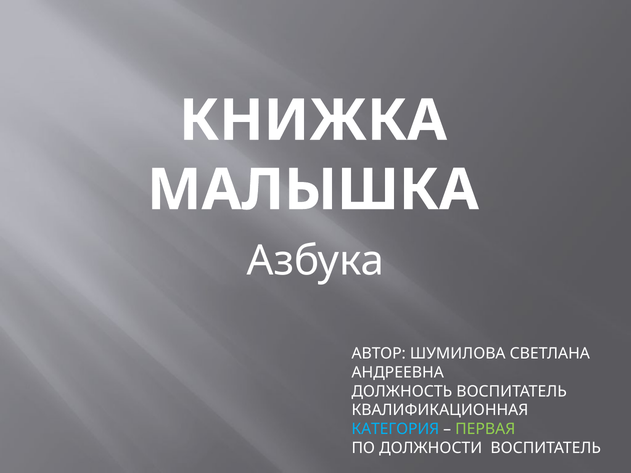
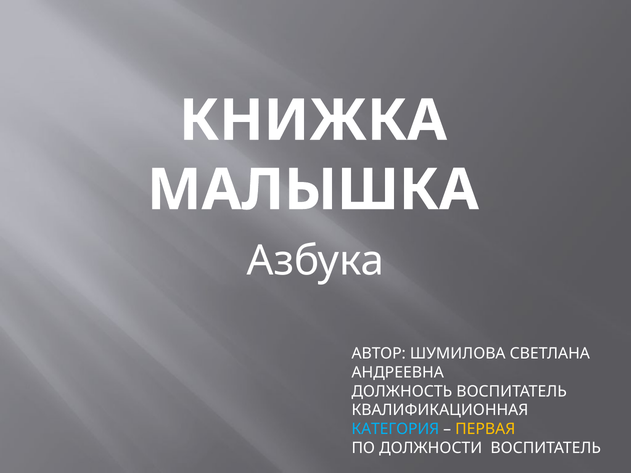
ПЕРВАЯ colour: light green -> yellow
